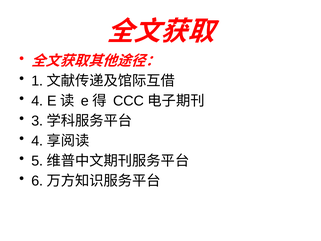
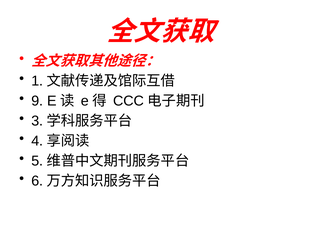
4 at (37, 101): 4 -> 9
